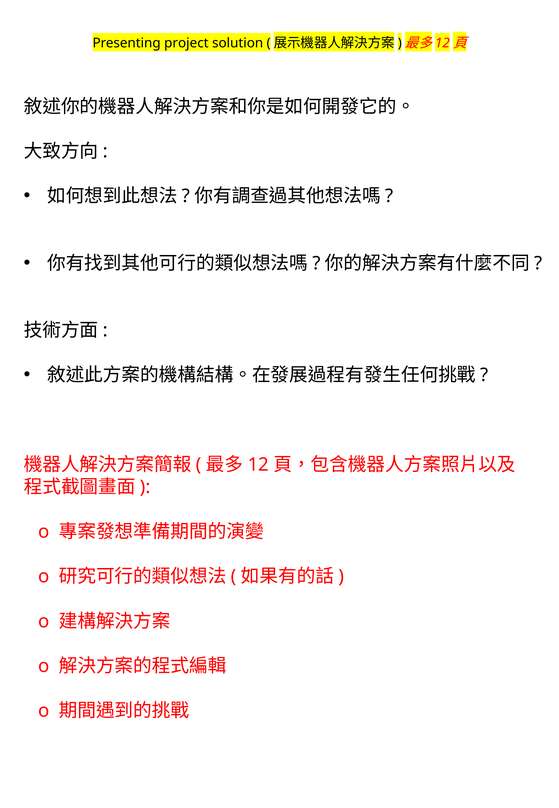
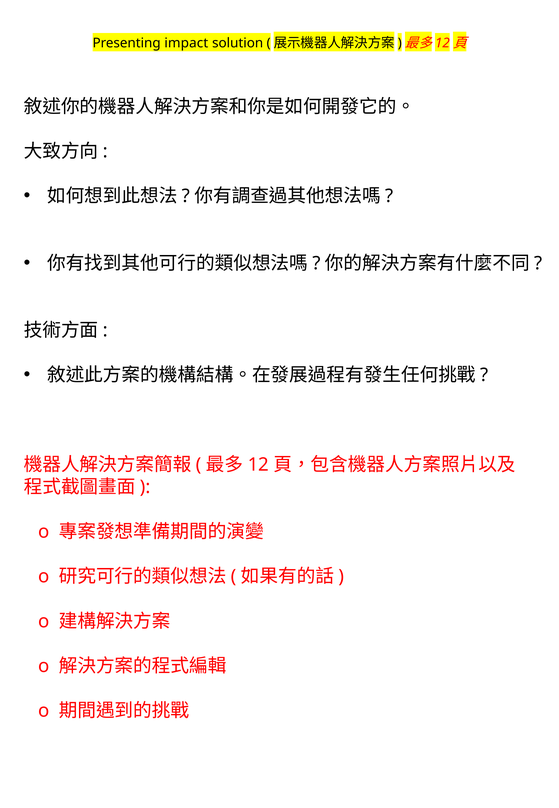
project: project -> impact
